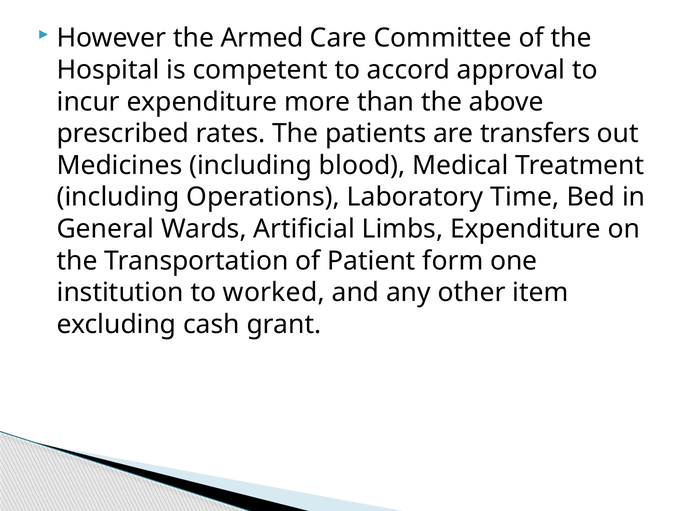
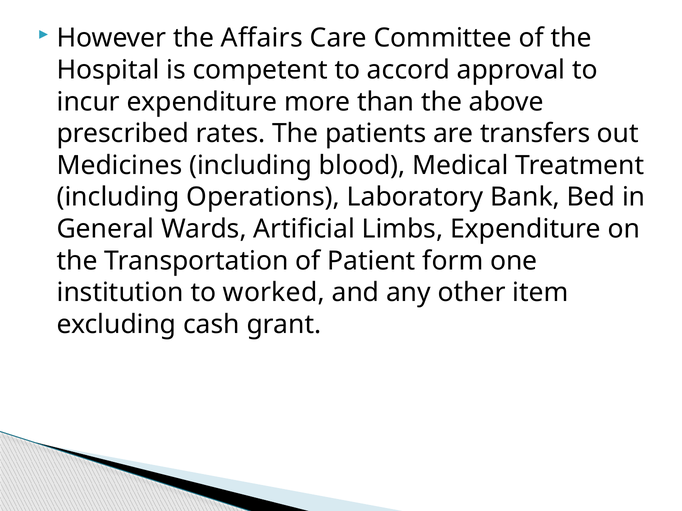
Armed: Armed -> Affairs
Time: Time -> Bank
